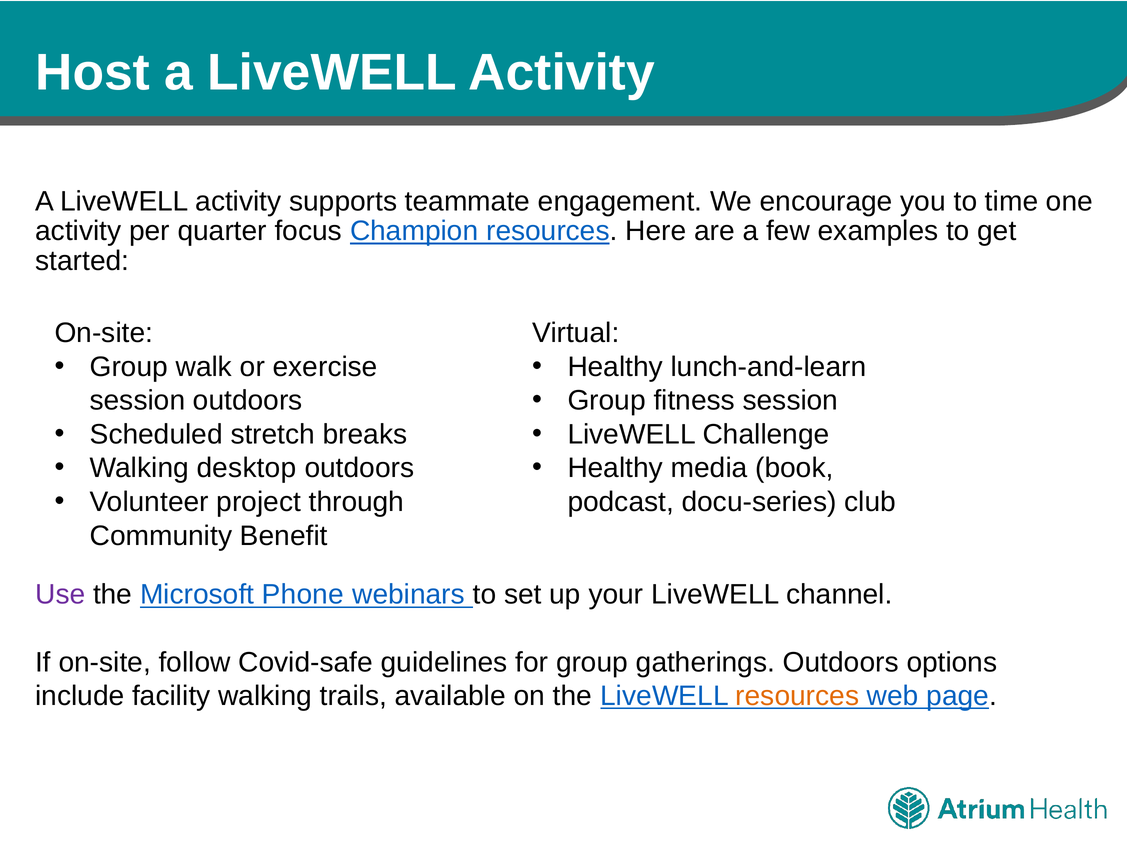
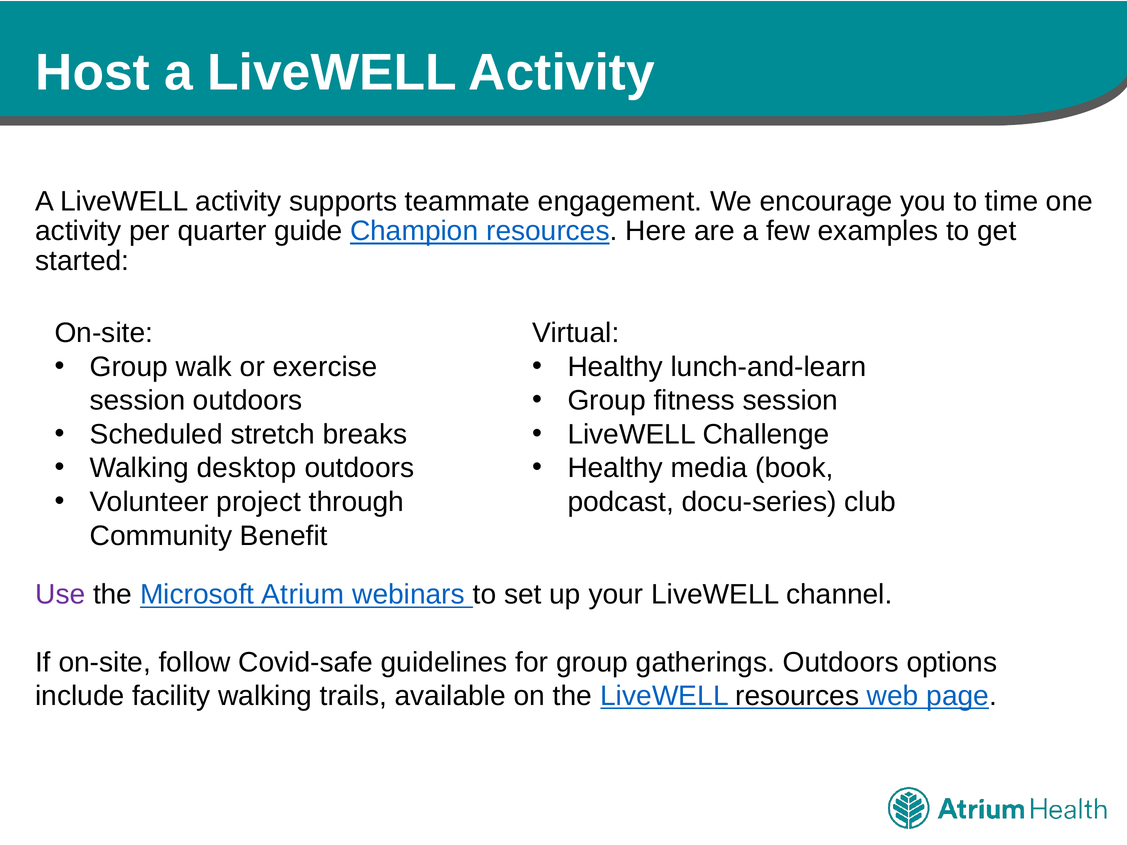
focus: focus -> guide
Phone: Phone -> Atrium
resources at (797, 696) colour: orange -> black
